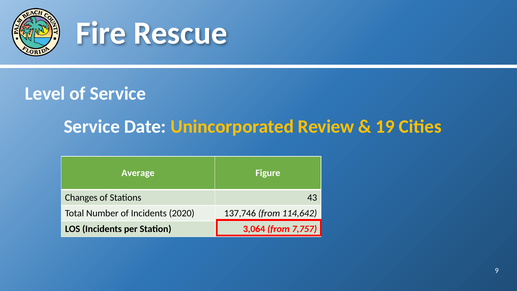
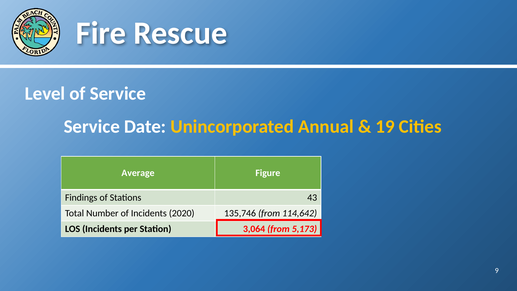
Review: Review -> Annual
Changes: Changes -> Findings
137,746: 137,746 -> 135,746
7,757: 7,757 -> 5,173
